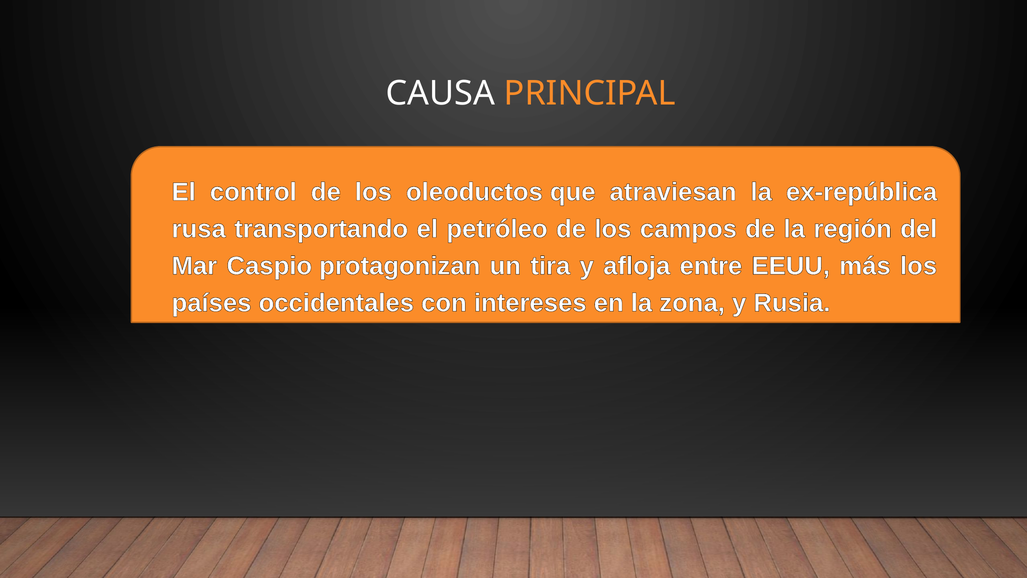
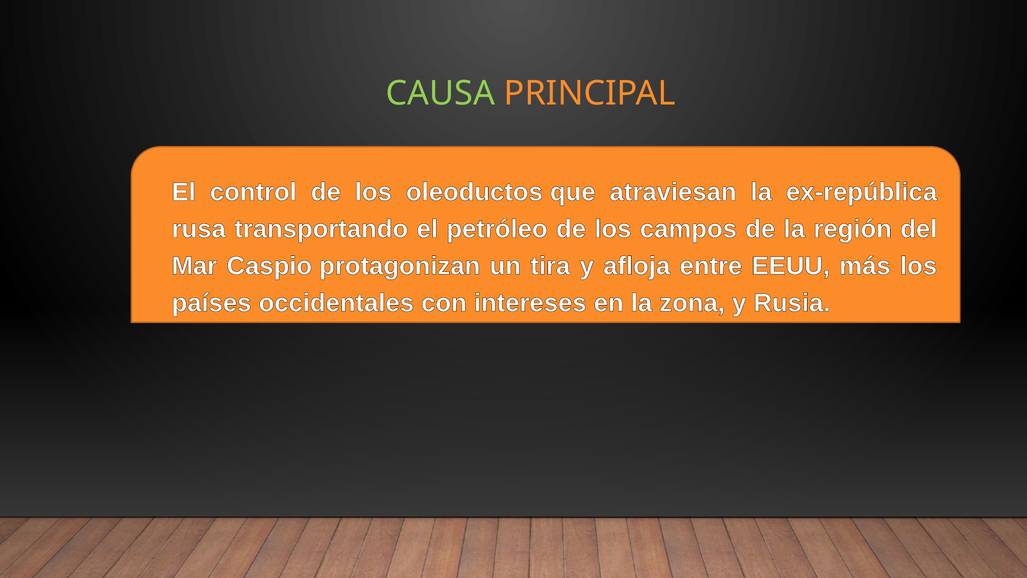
CAUSA colour: white -> light green
